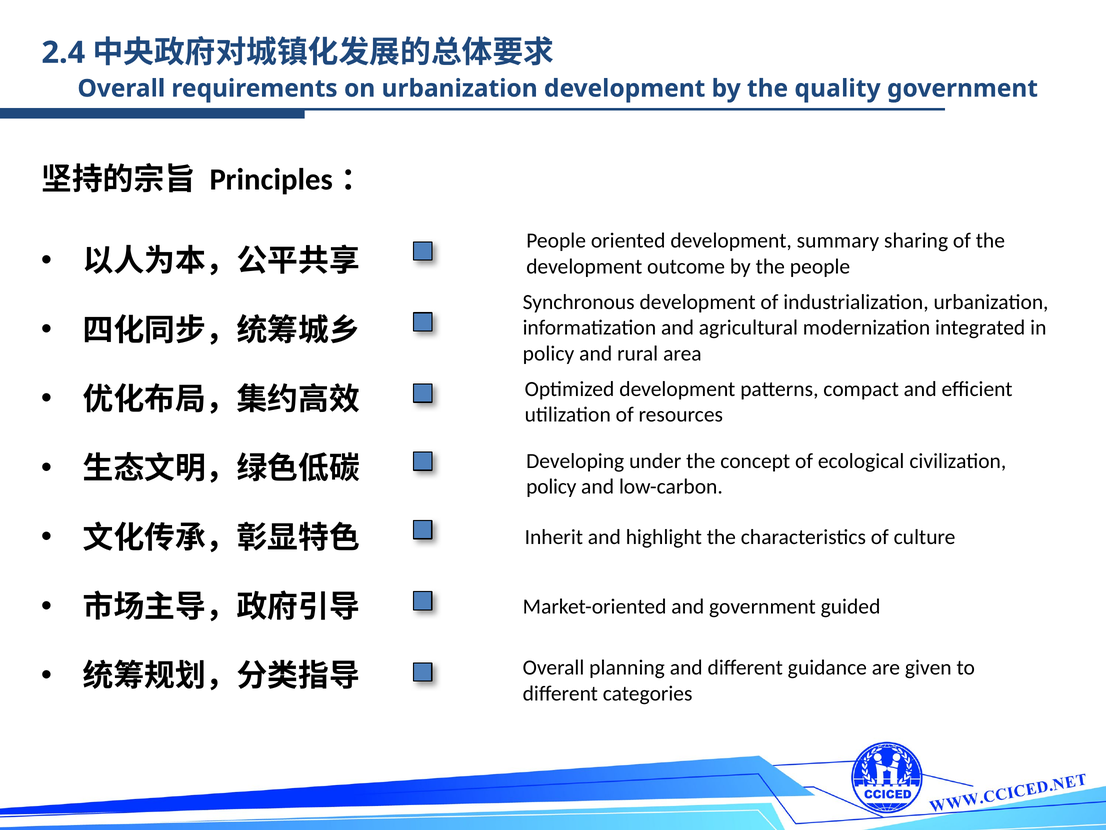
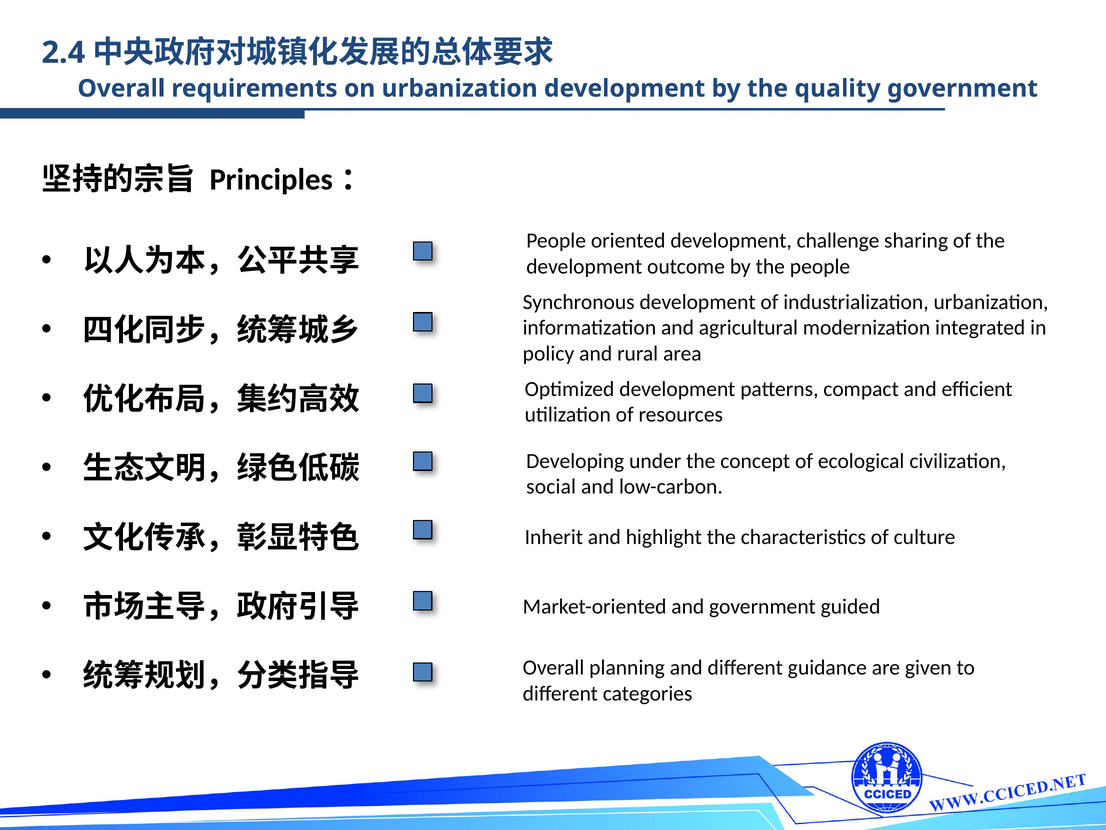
summary: summary -> challenge
policy at (551, 487): policy -> social
